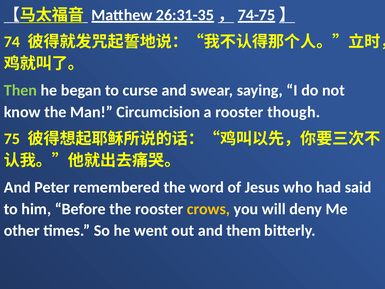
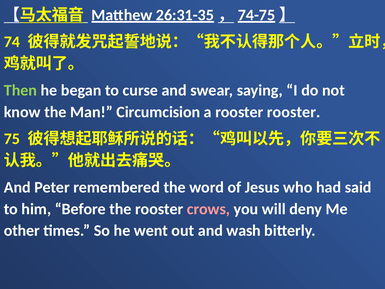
rooster though: though -> rooster
crows colour: yellow -> pink
them: them -> wash
